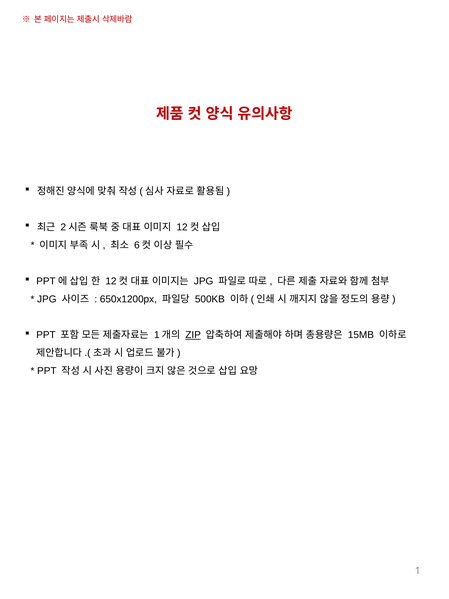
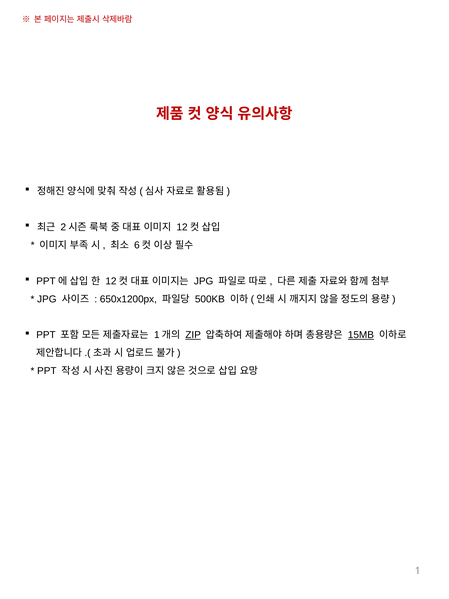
15MB underline: none -> present
